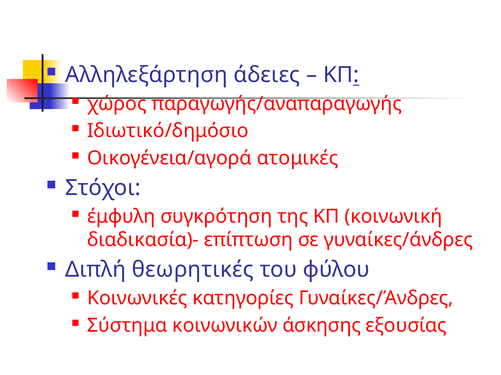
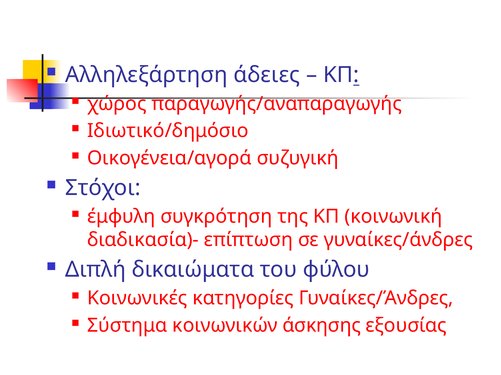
ατομικές: ατομικές -> συζυγική
θεωρητικές: θεωρητικές -> δικαιώματα
